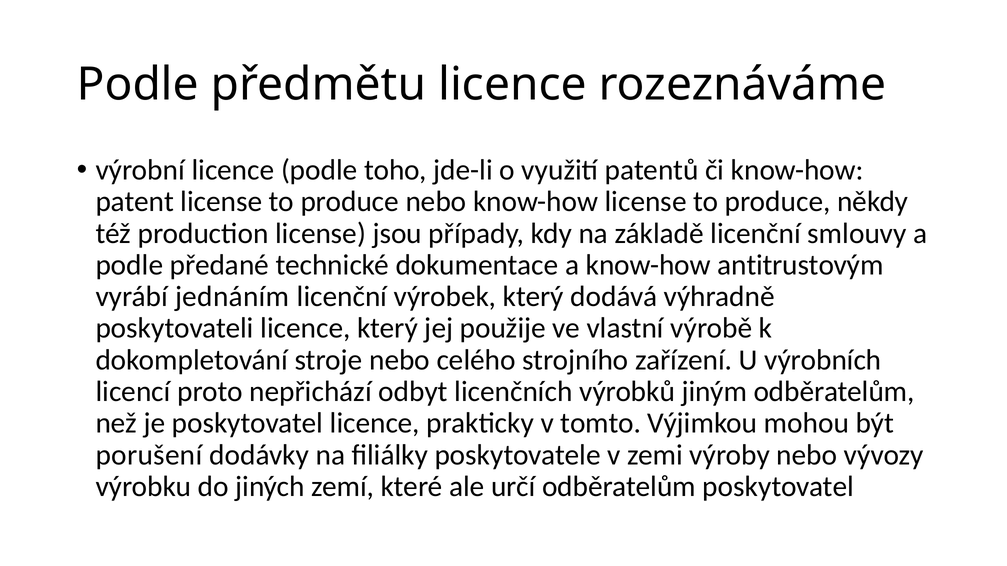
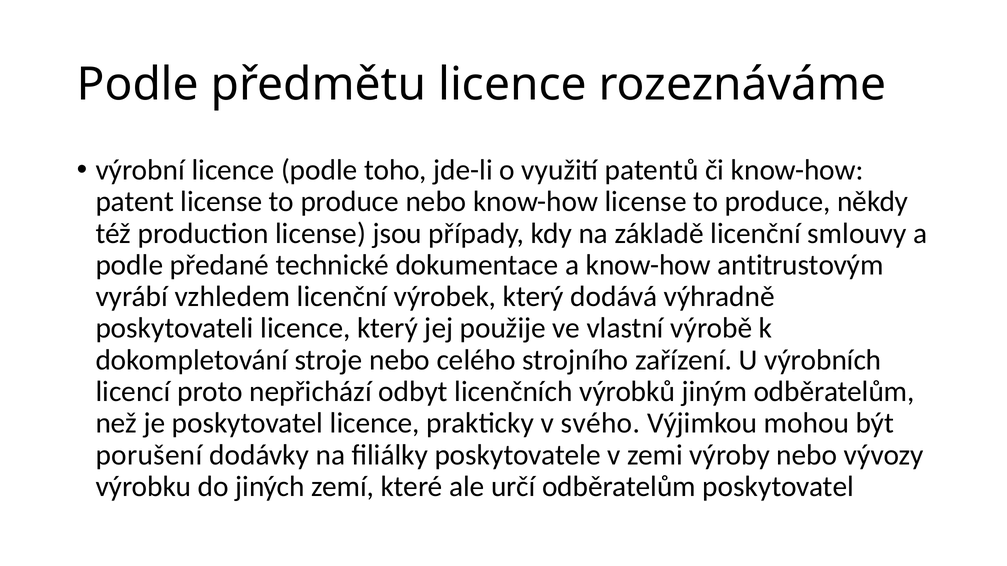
jednáním: jednáním -> vzhledem
tomto: tomto -> svého
